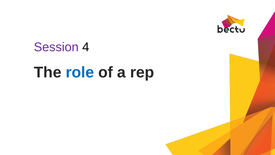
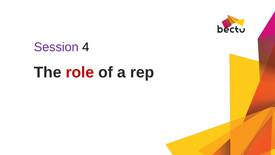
role colour: blue -> red
